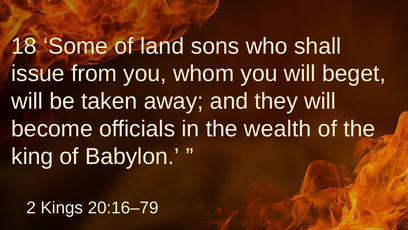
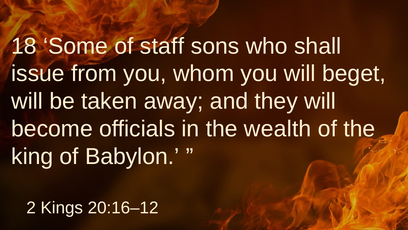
land: land -> staff
20:16–79: 20:16–79 -> 20:16–12
